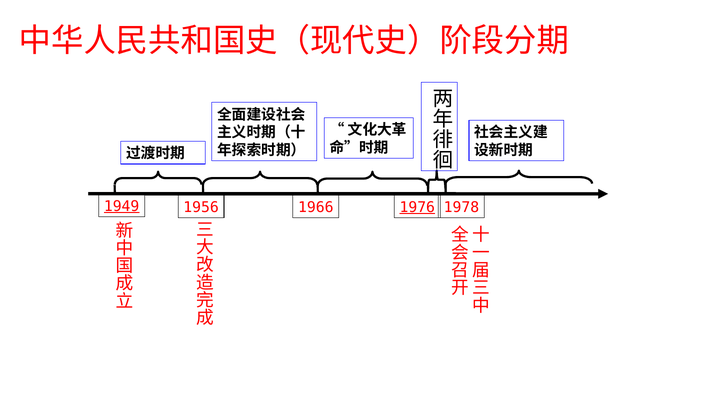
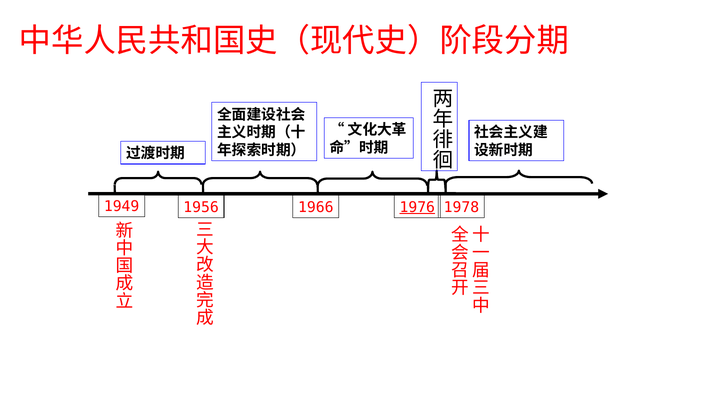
1949 underline: present -> none
